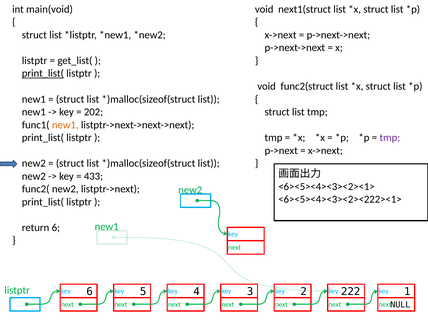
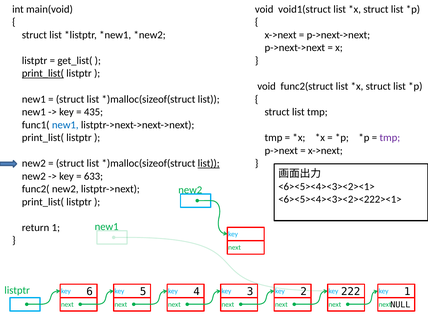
next1(struct: next1(struct -> void1(struct
202: 202 -> 435
new1 at (65, 125) colour: orange -> blue
list at (209, 163) underline: none -> present
433: 433 -> 633
return 6: 6 -> 1
